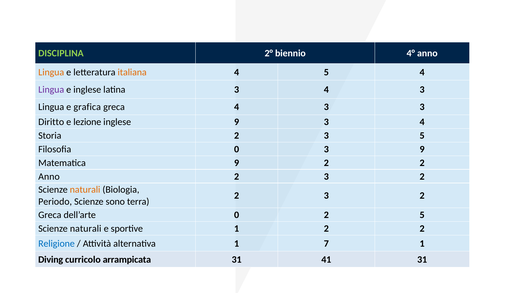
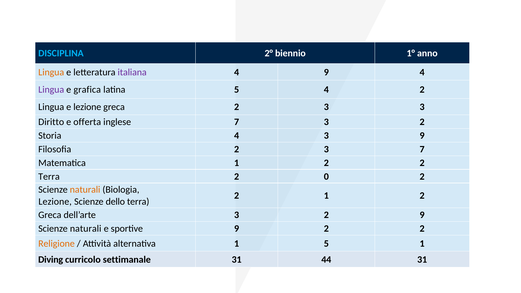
DISCIPLINA colour: light green -> light blue
4° at (411, 53): 4° -> 1°
italiana colour: orange -> purple
4 5: 5 -> 9
e inglese: inglese -> grafica
latina 3: 3 -> 5
3 at (422, 90): 3 -> 2
e grafica: grafica -> lezione
greca 4: 4 -> 2
lezione: lezione -> offerta
inglese 9: 9 -> 7
4 at (422, 122): 4 -> 2
Storia 2: 2 -> 4
3 5: 5 -> 9
Filosofia 0: 0 -> 2
3 9: 9 -> 7
Matematica 9: 9 -> 1
Anno at (49, 177): Anno -> Terra
3 at (326, 177): 3 -> 0
3 at (326, 196): 3 -> 1
Periodo at (55, 202): Periodo -> Lezione
sono: sono -> dello
dell’arte 0: 0 -> 3
2 5: 5 -> 9
sportive 1: 1 -> 9
Religione colour: blue -> orange
1 7: 7 -> 5
arrampicata: arrampicata -> settimanale
41: 41 -> 44
